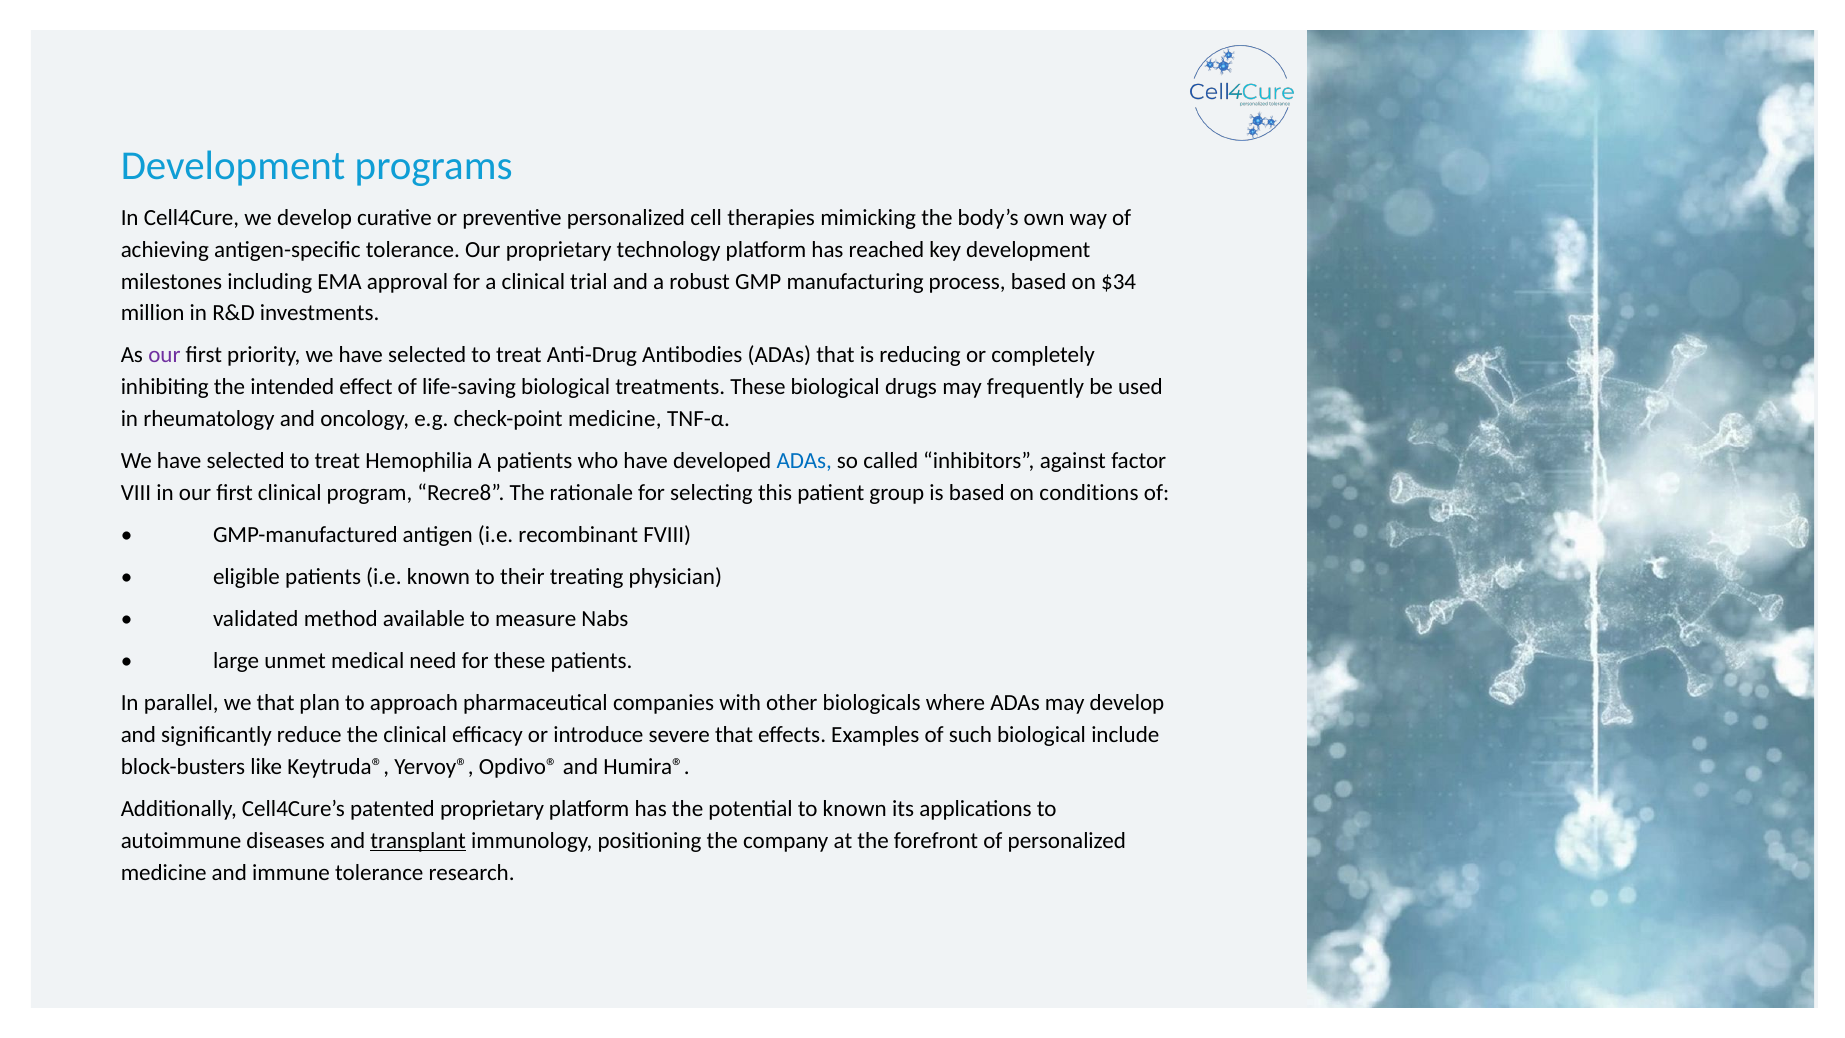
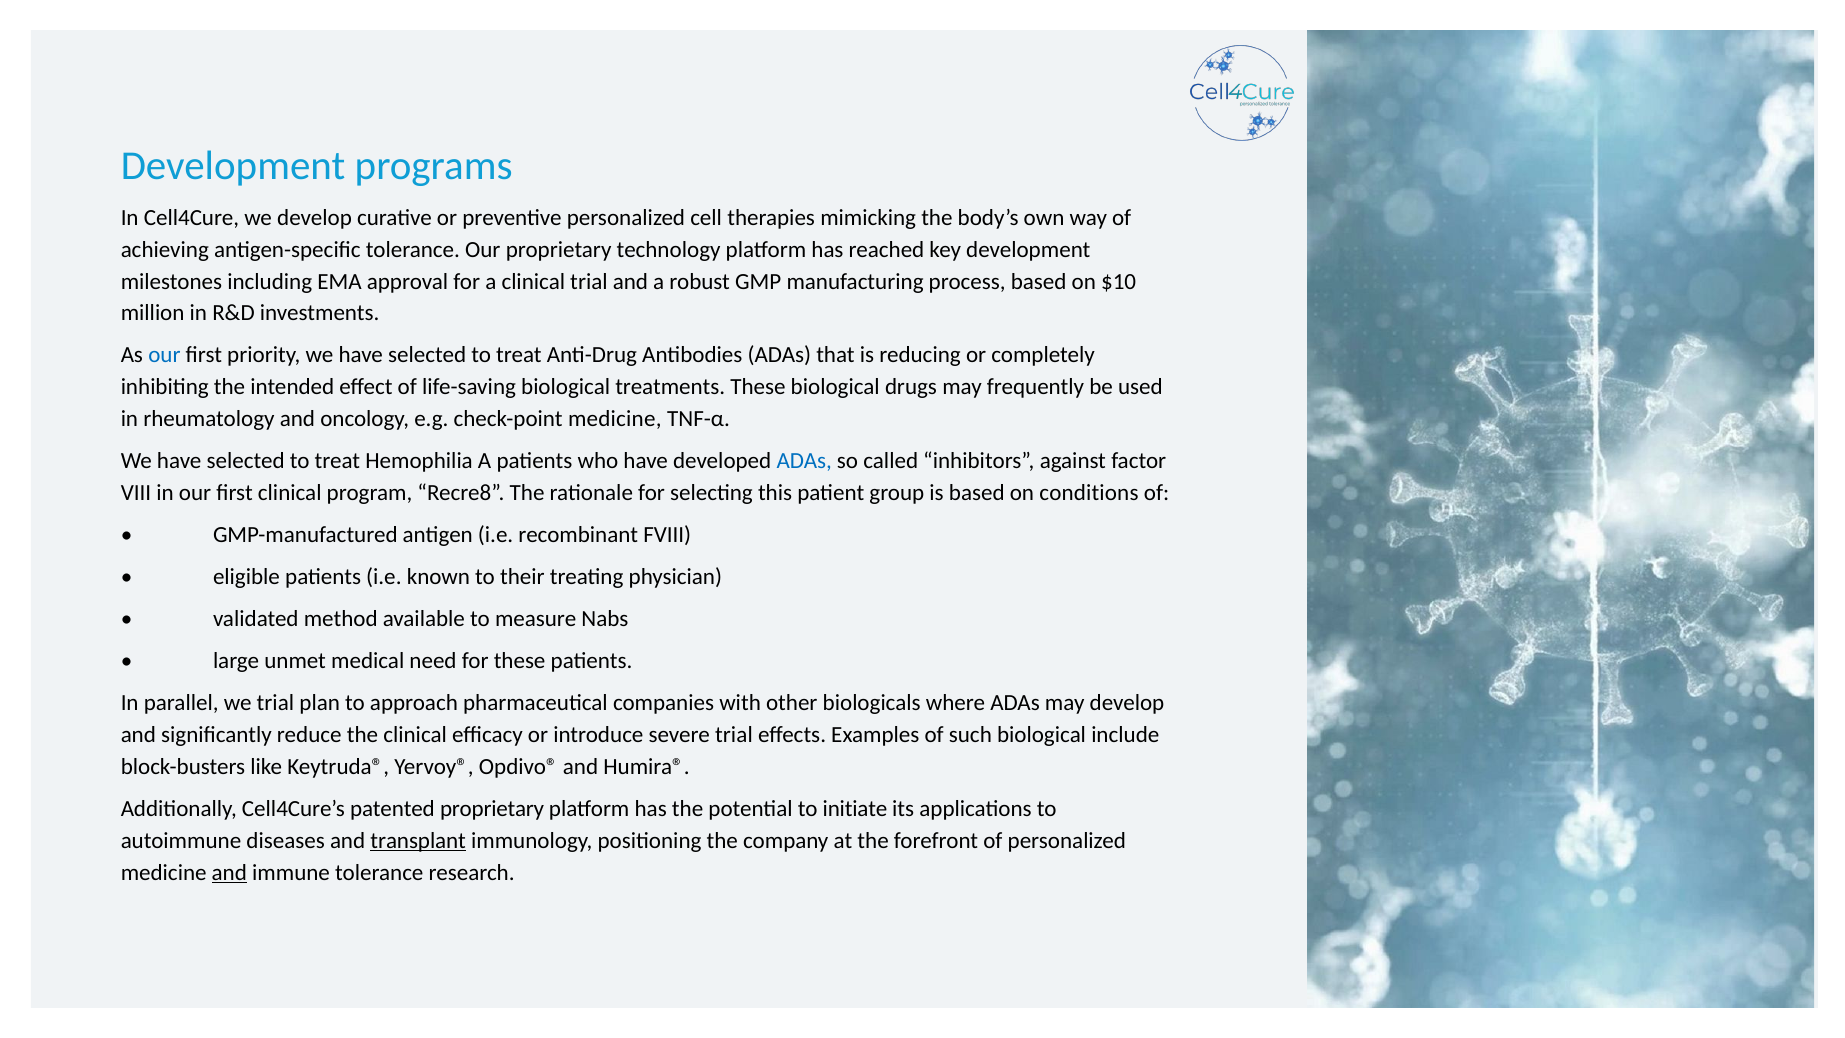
$34: $34 -> $10
our at (164, 355) colour: purple -> blue
we that: that -> trial
severe that: that -> trial
to known: known -> initiate
and at (229, 872) underline: none -> present
